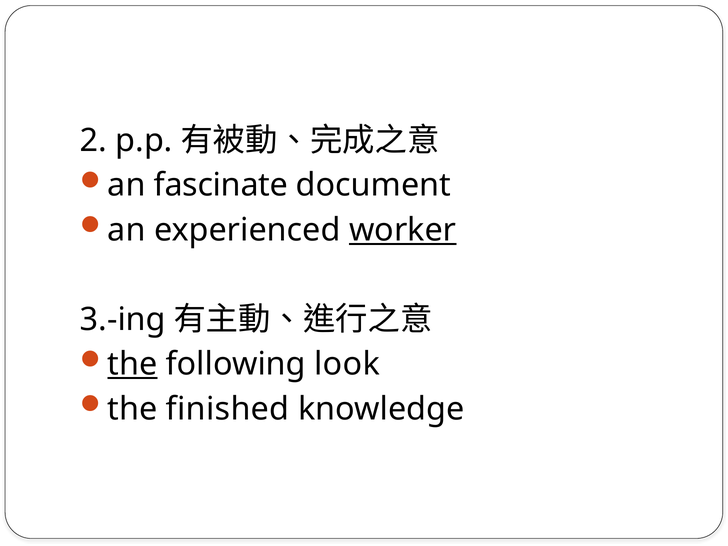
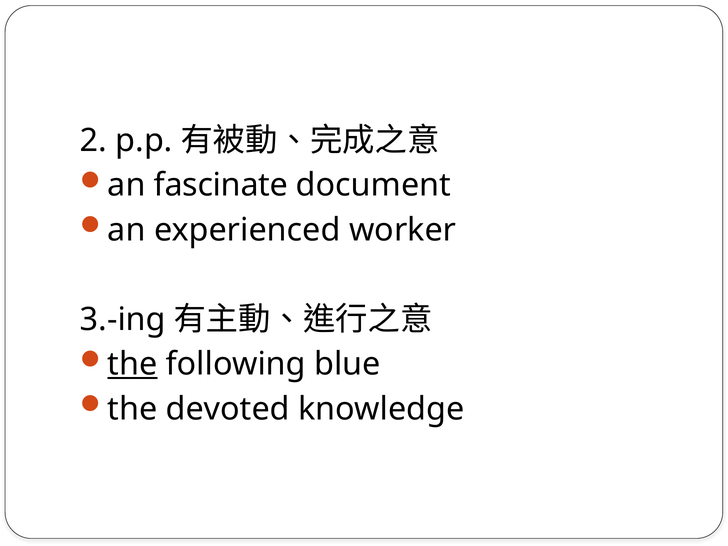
worker underline: present -> none
look: look -> blue
finished: finished -> devoted
